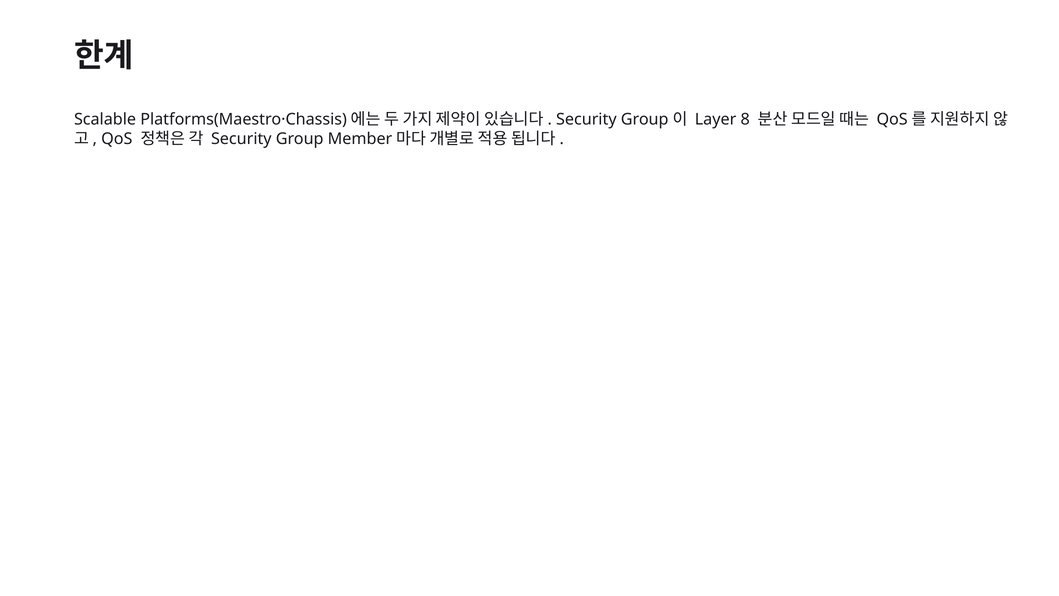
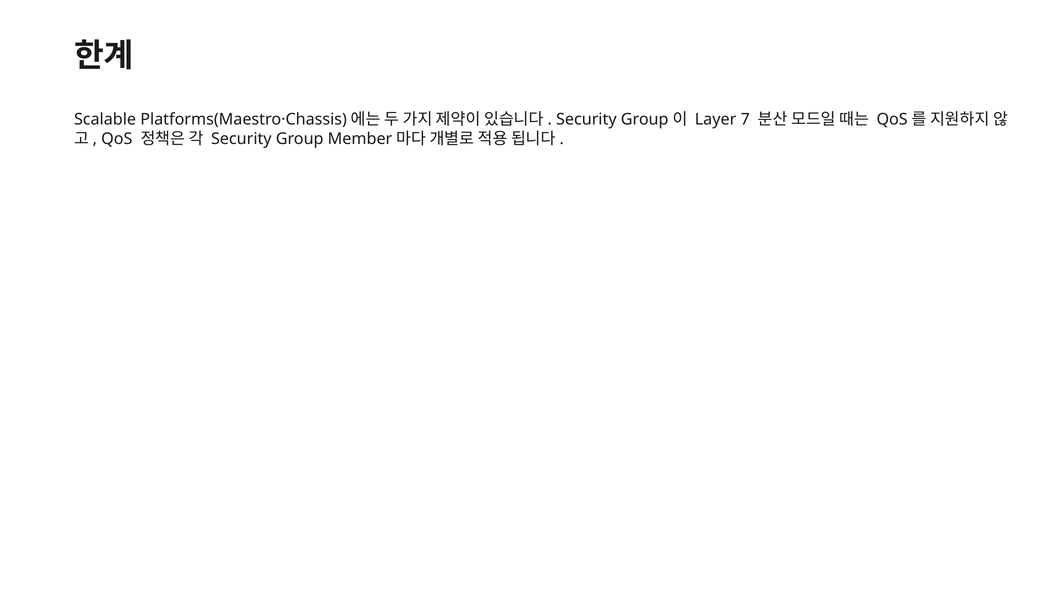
8: 8 -> 7
